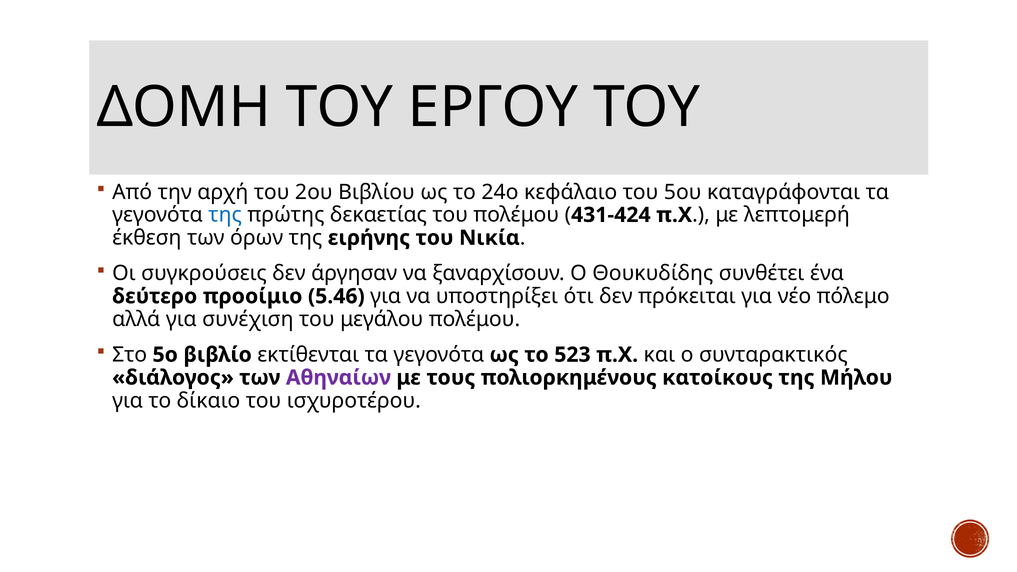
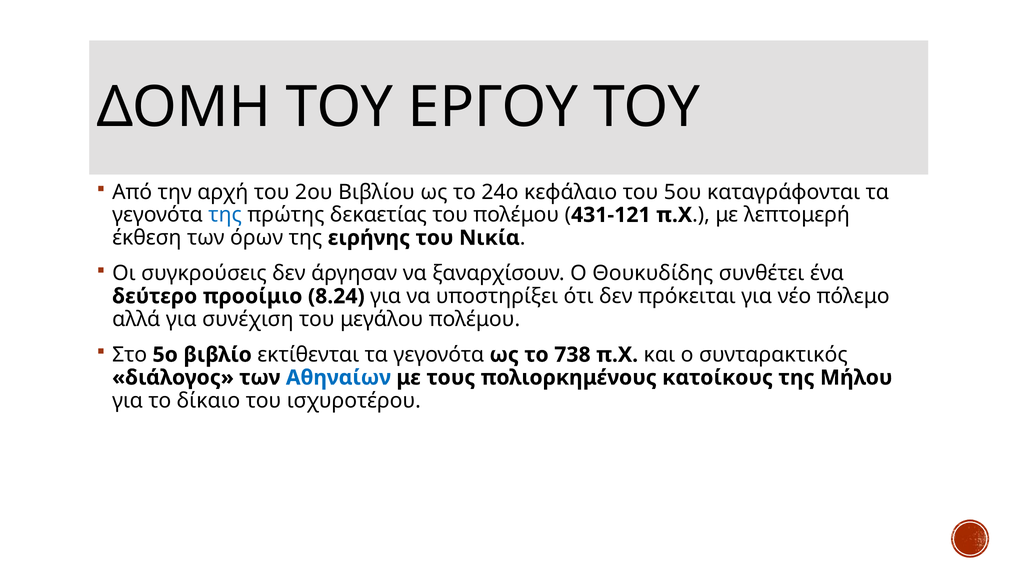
431-424: 431-424 -> 431-121
5.46: 5.46 -> 8.24
523: 523 -> 738
Αθηναίων colour: purple -> blue
